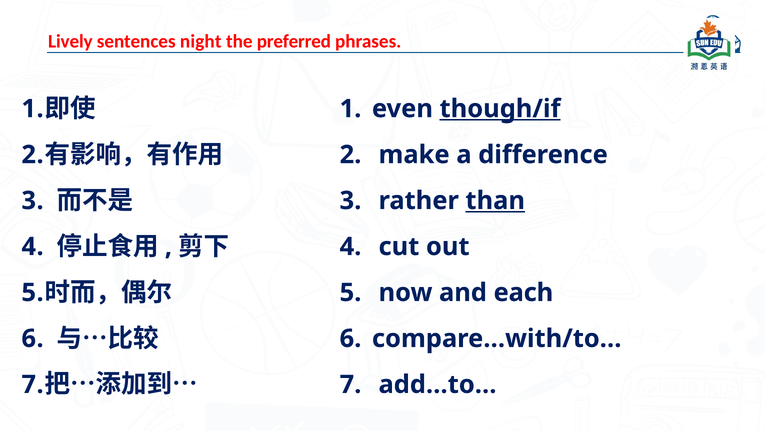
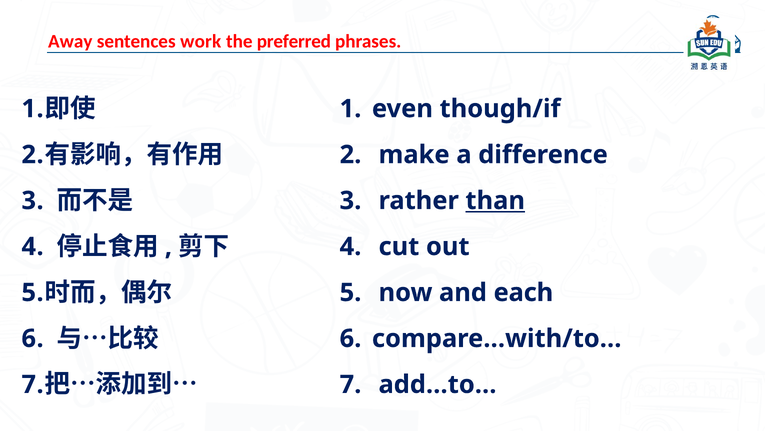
Lively: Lively -> Away
night: night -> work
though/if underline: present -> none
